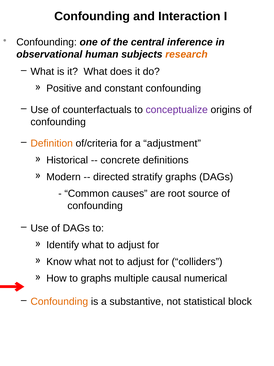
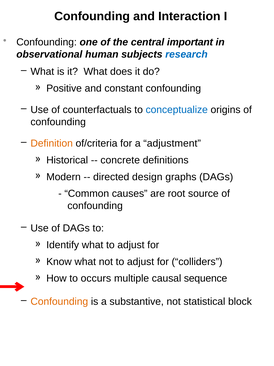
inference: inference -> important
research colour: orange -> blue
conceptualize colour: purple -> blue
stratify: stratify -> design
to graphs: graphs -> occurs
numerical: numerical -> sequence
